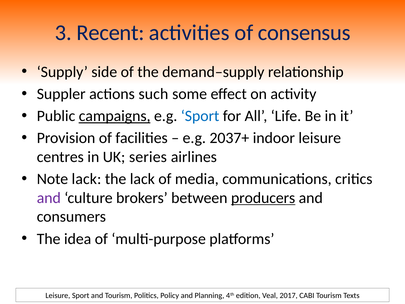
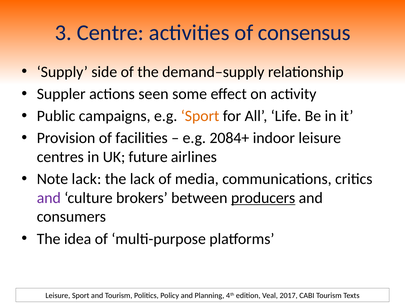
Recent: Recent -> Centre
such: such -> seen
campaigns underline: present -> none
Sport at (200, 116) colour: blue -> orange
2037+: 2037+ -> 2084+
series: series -> future
